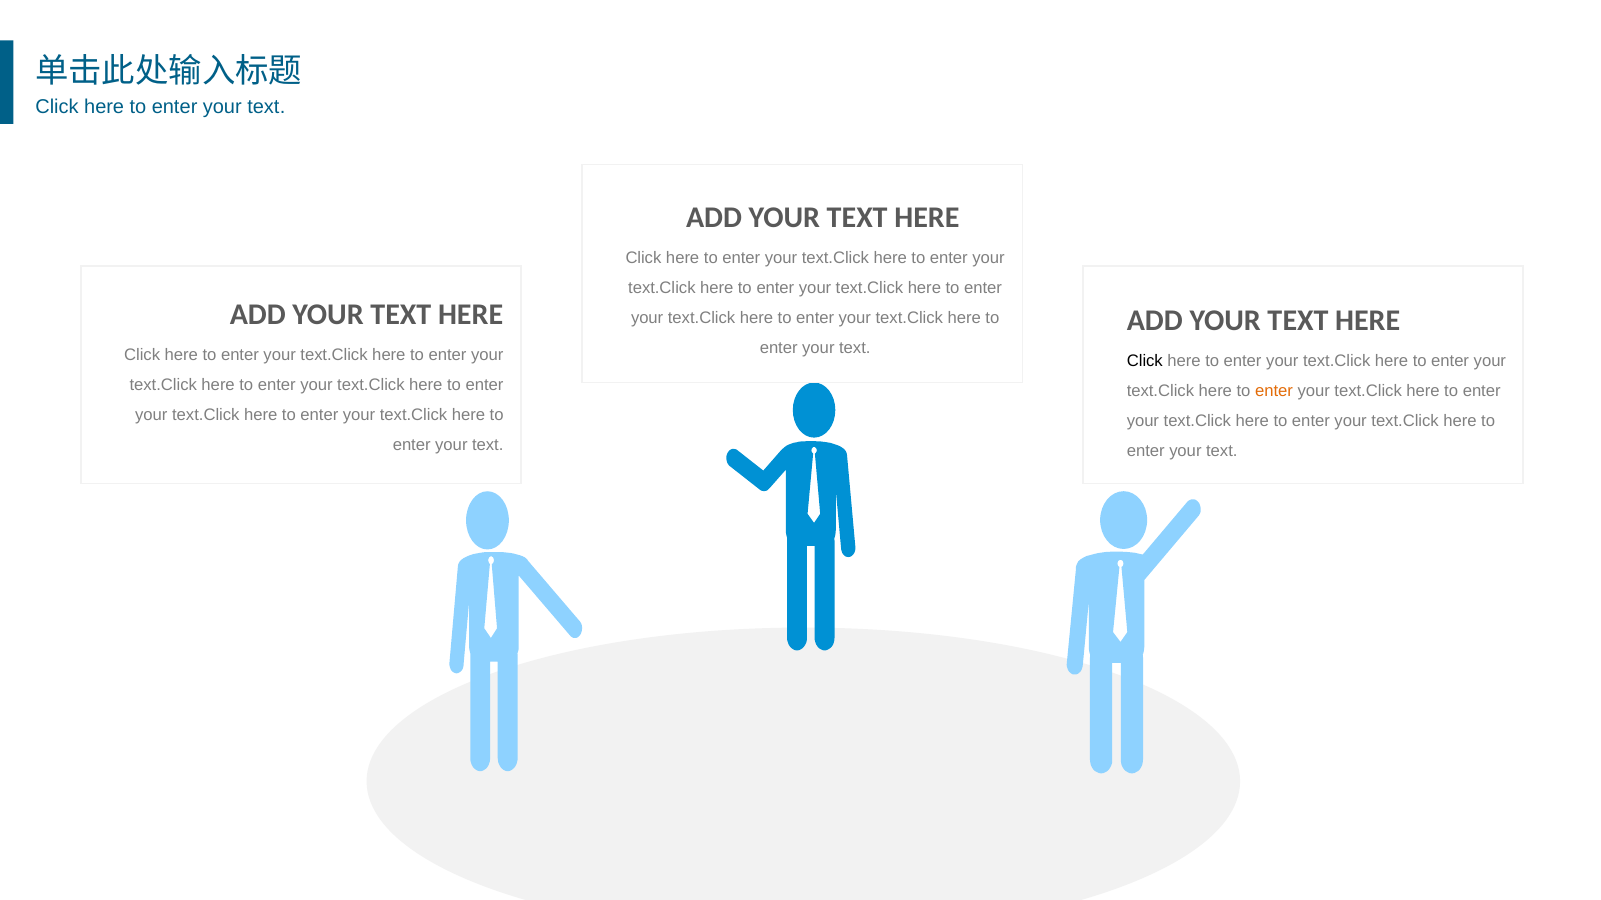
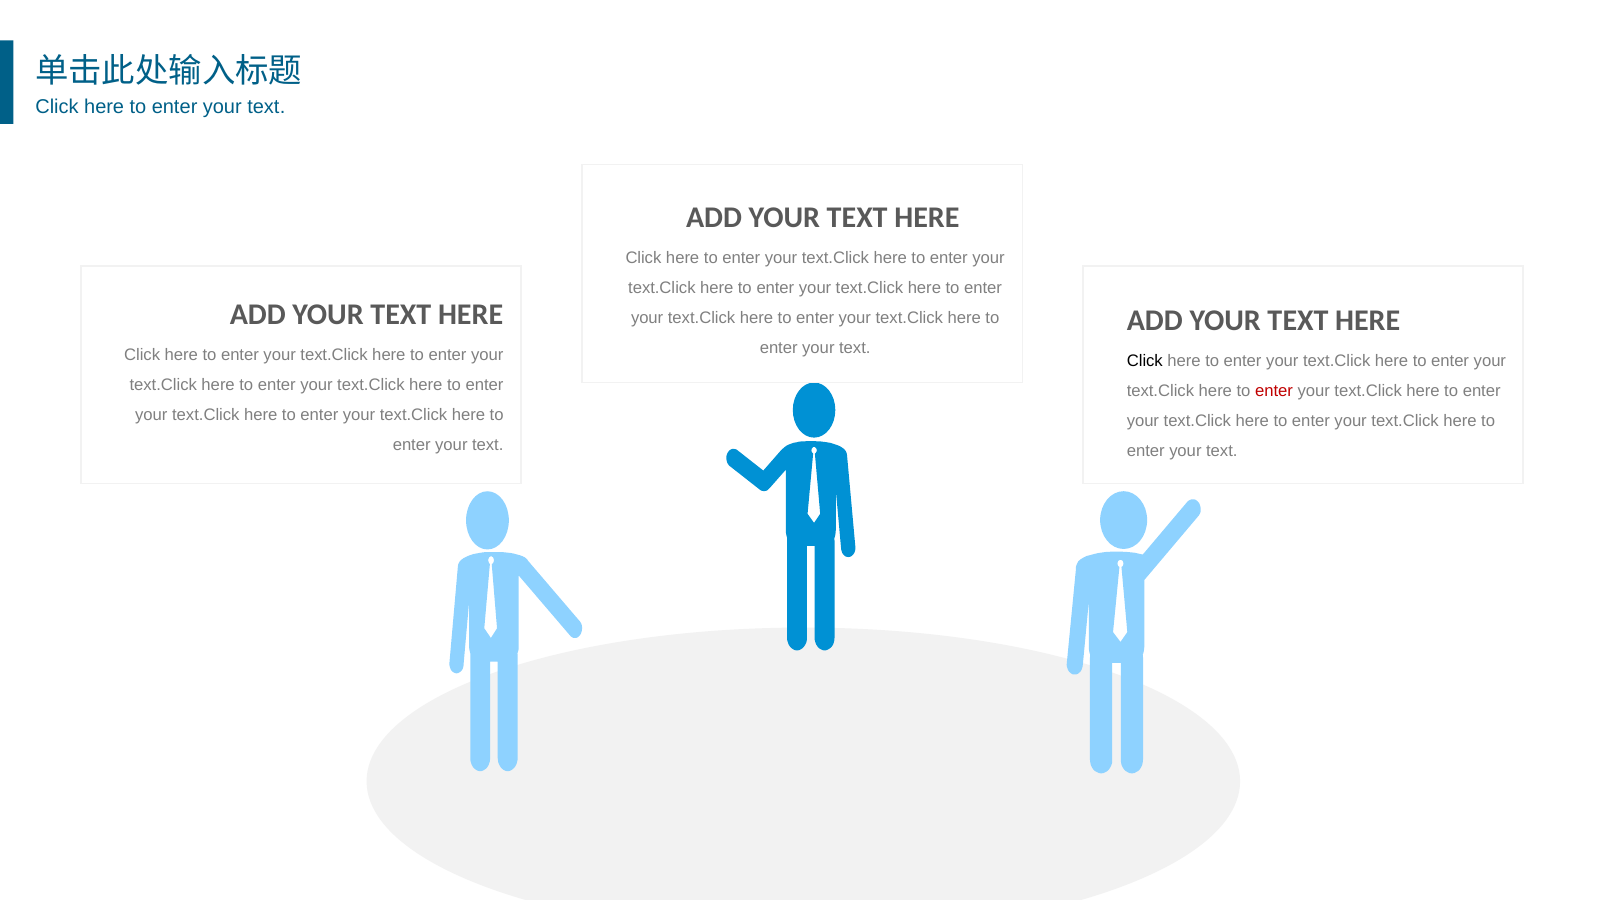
enter at (1274, 391) colour: orange -> red
